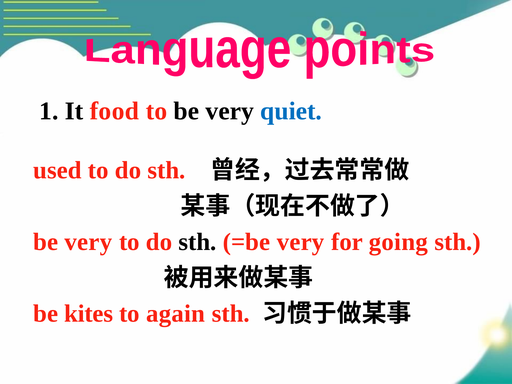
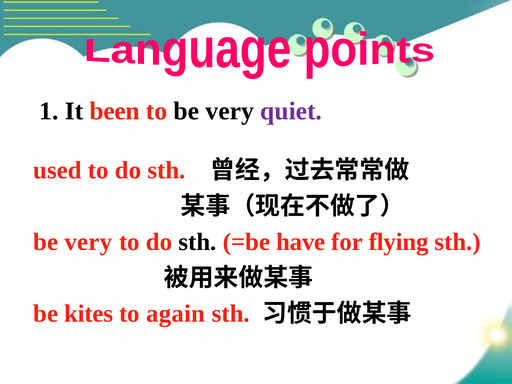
food: food -> been
quiet colour: blue -> purple
=be very: very -> have
going: going -> flying
